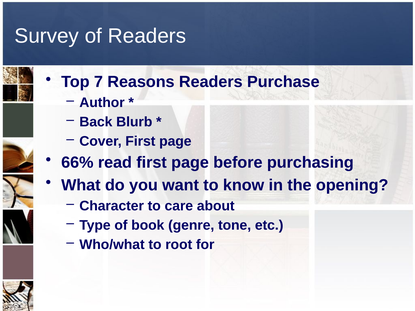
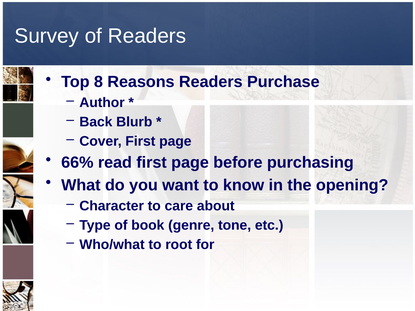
7: 7 -> 8
